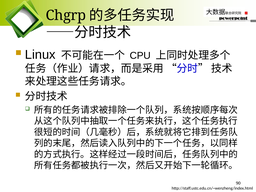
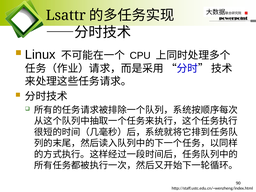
Chgrp: Chgrp -> Lsattr
